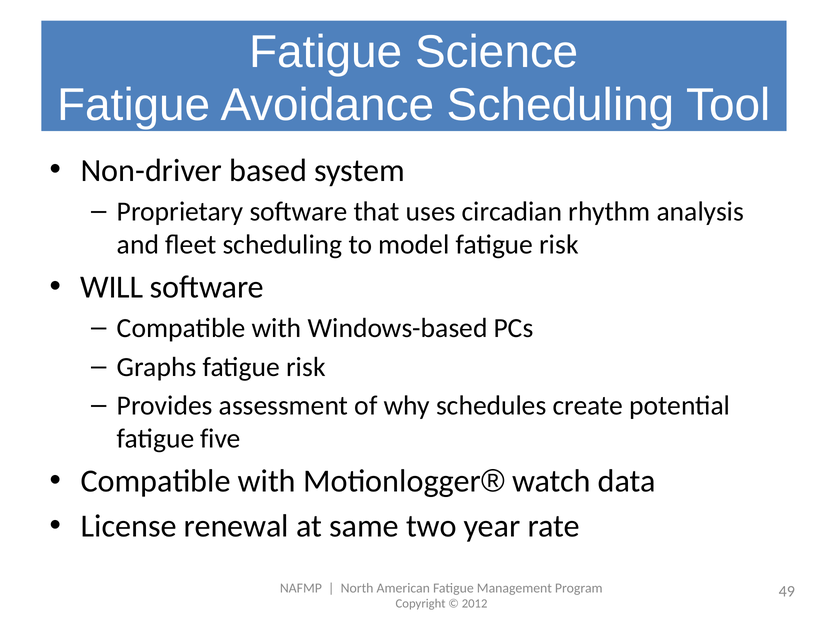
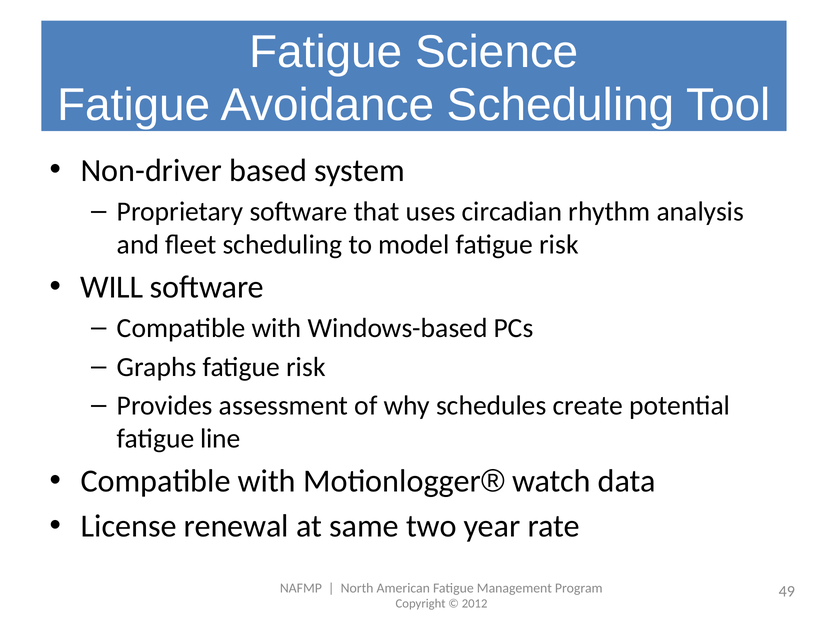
five: five -> line
